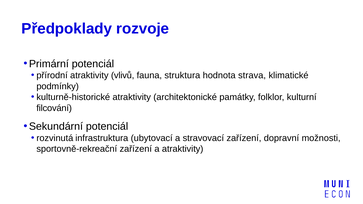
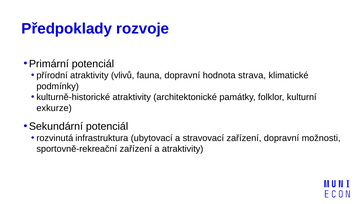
fauna struktura: struktura -> dopravní
filcování: filcování -> exkurze
